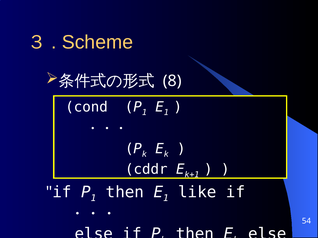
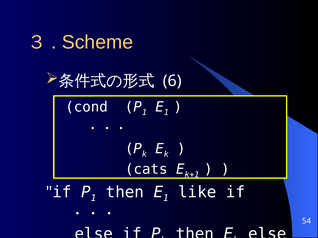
8: 8 -> 6
cddr: cddr -> cats
